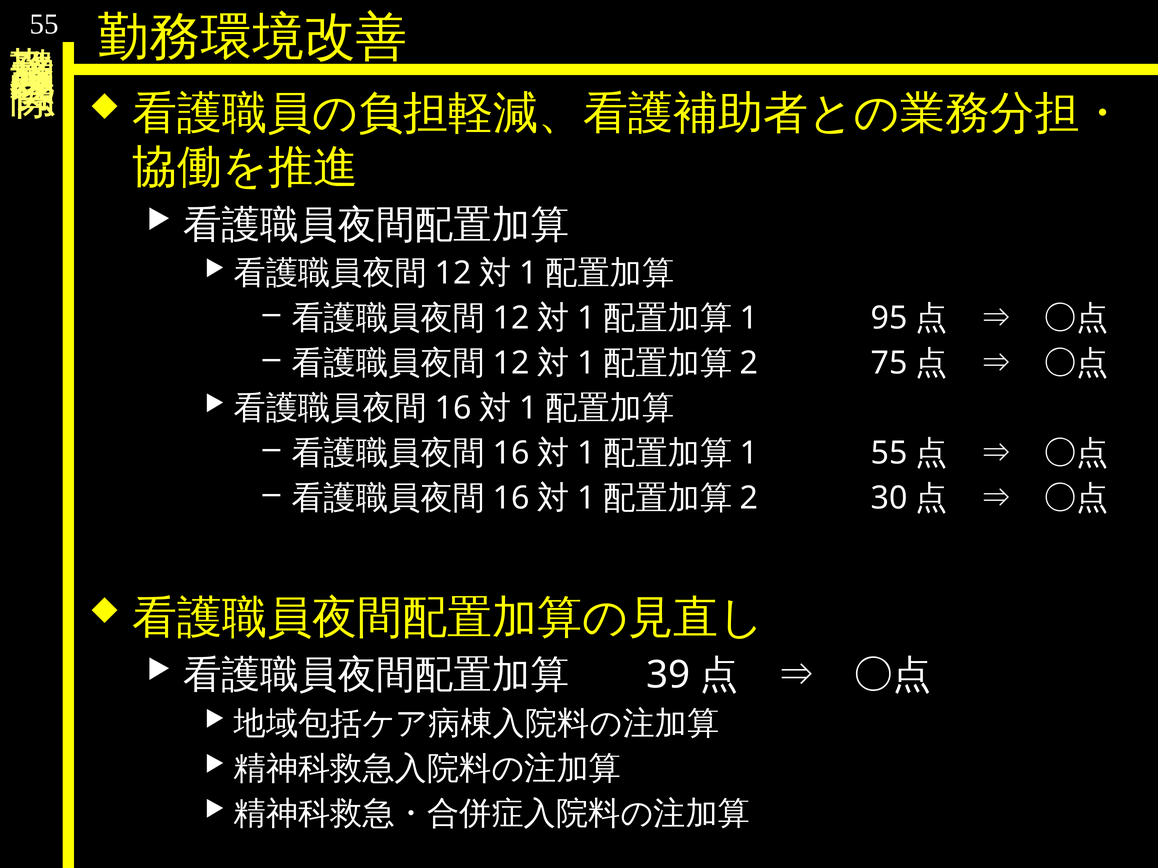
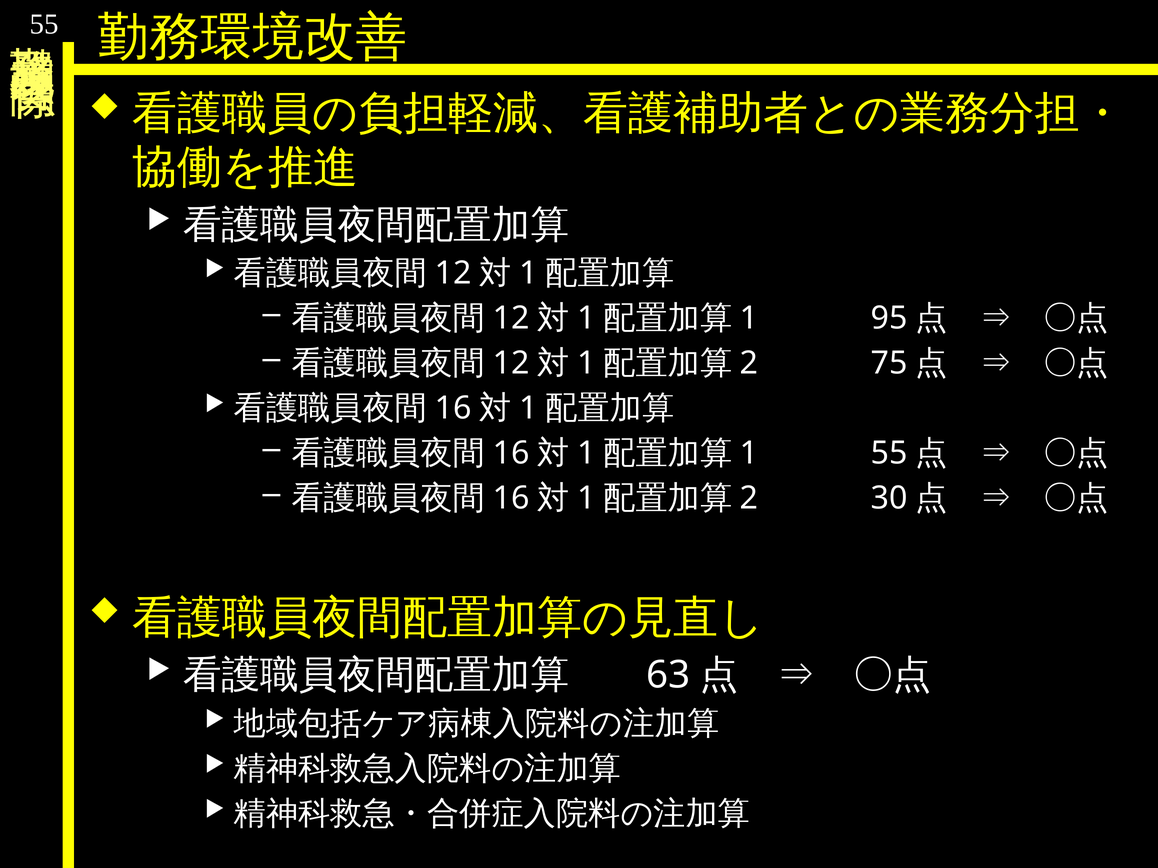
39: 39 -> 63
